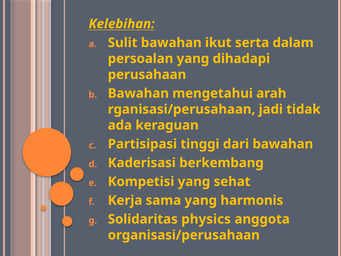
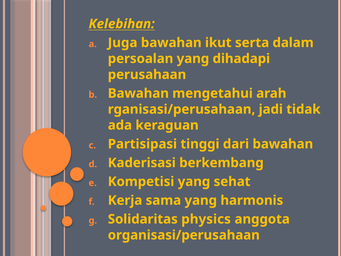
Sulit: Sulit -> Juga
